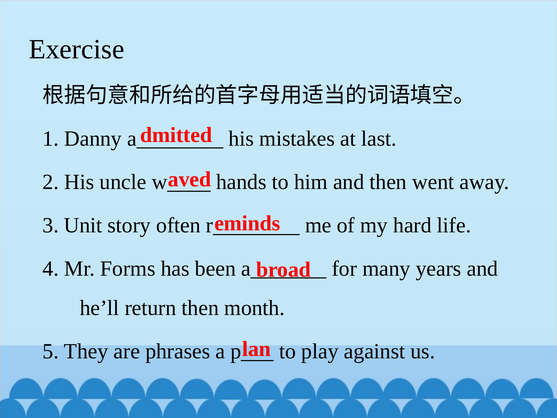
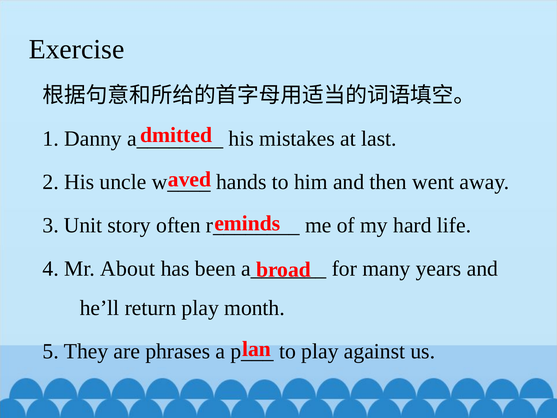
Forms: Forms -> About
return then: then -> play
